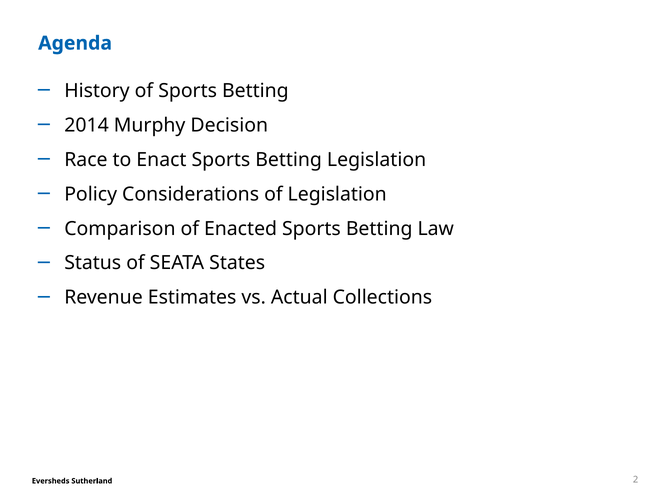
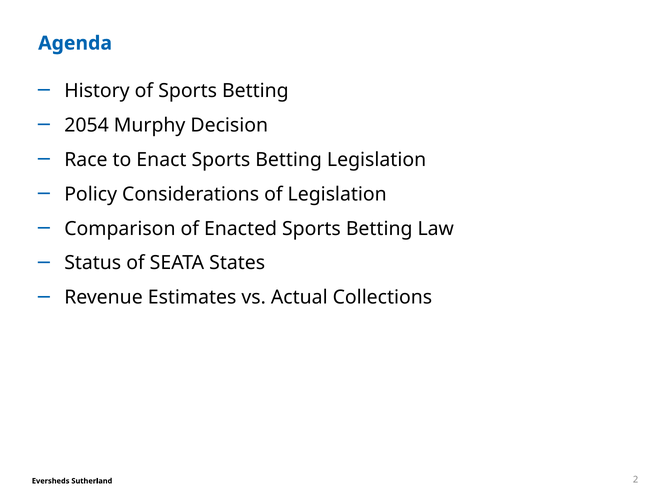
2014: 2014 -> 2054
